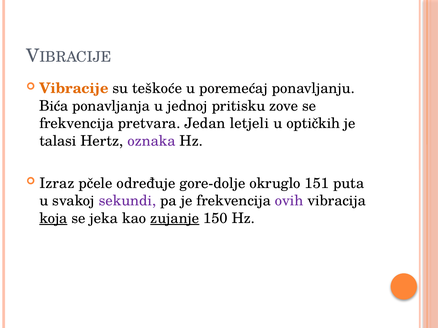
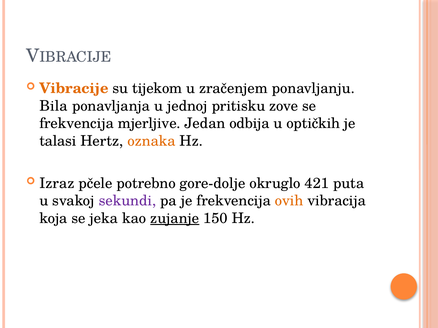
teškoće: teškoće -> tijekom
poremećaj: poremećaj -> zračenjem
Bića: Bića -> Bila
pretvara: pretvara -> mjerljive
letjeli: letjeli -> odbija
oznaka colour: purple -> orange
određuje: određuje -> potrebno
151: 151 -> 421
ovih colour: purple -> orange
koja underline: present -> none
